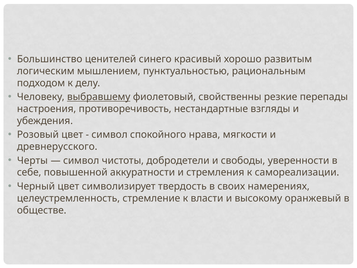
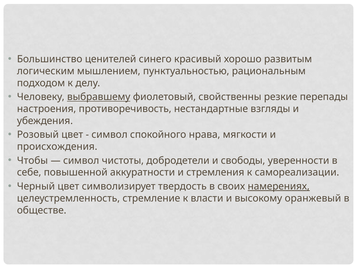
древнерусского: древнерусского -> происхождения
Черты: Черты -> Чтобы
намерениях underline: none -> present
